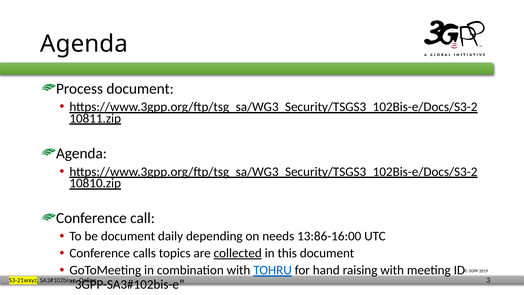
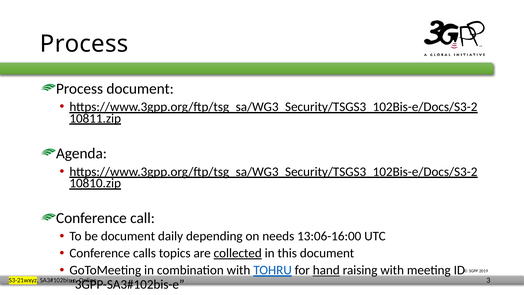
Agenda at (84, 44): Agenda -> Process
13:86-16:00: 13:86-16:00 -> 13:06-16:00
hand underline: none -> present
